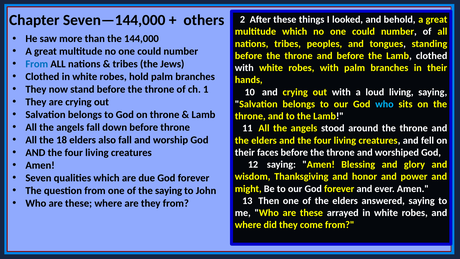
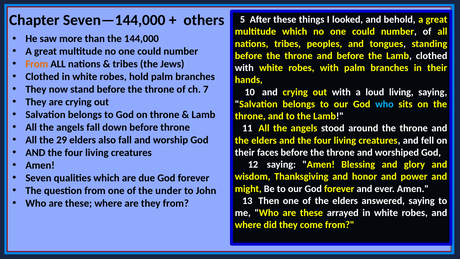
2: 2 -> 5
From at (37, 64) colour: blue -> orange
1: 1 -> 7
18: 18 -> 29
the saying: saying -> under
